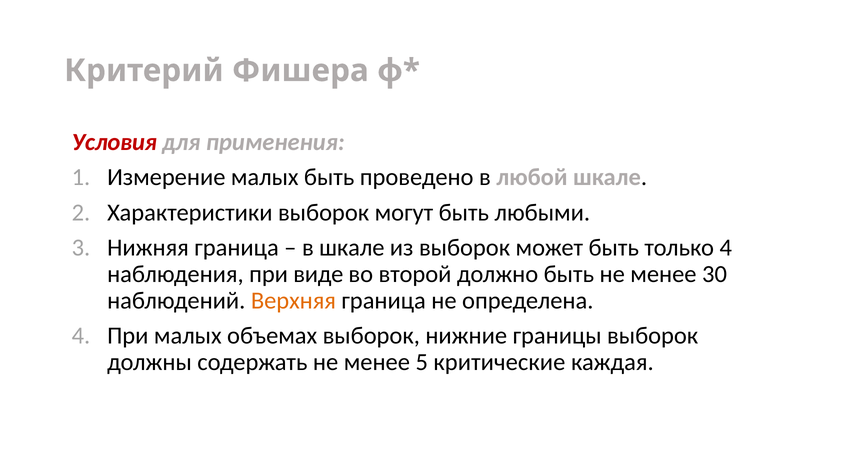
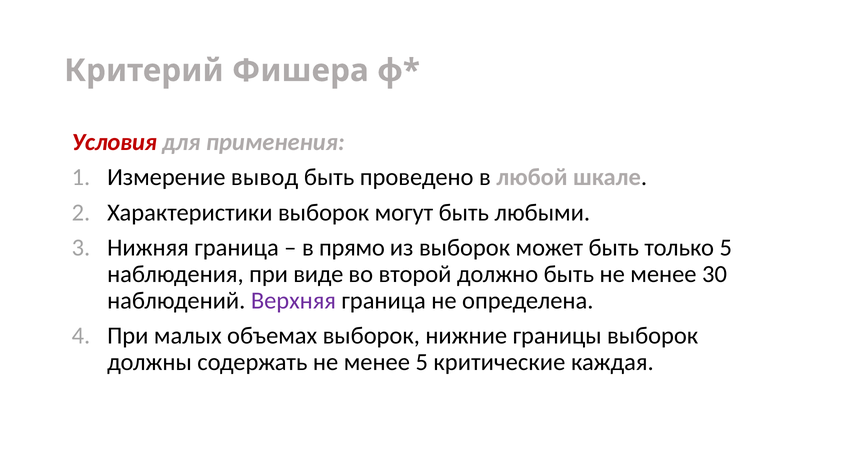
Измерение малых: малых -> вывод
в шкале: шкале -> прямо
только 4: 4 -> 5
Верхняя colour: orange -> purple
